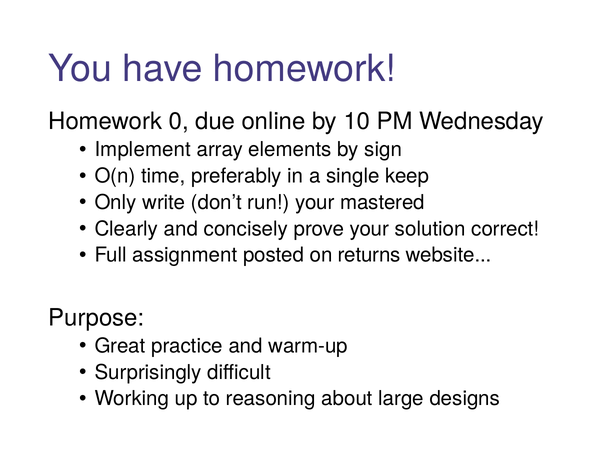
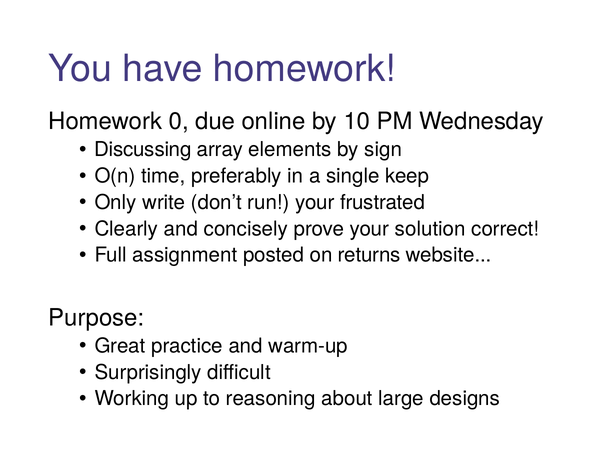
Implement: Implement -> Discussing
mastered: mastered -> frustrated
